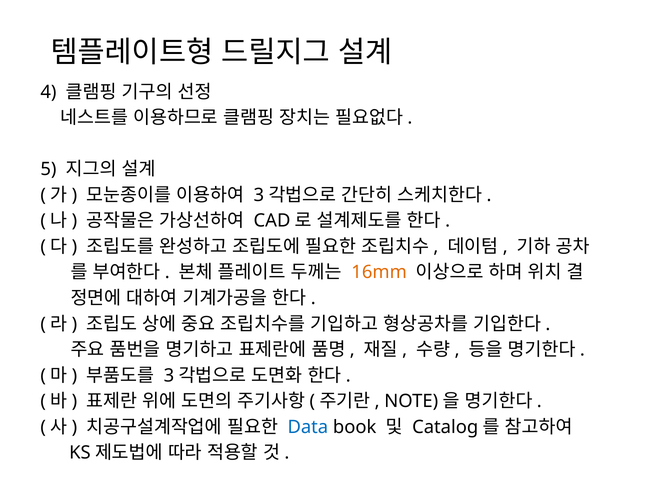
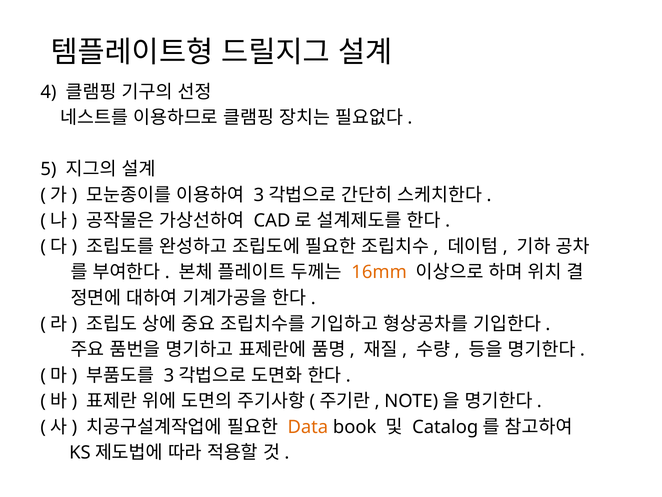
Data colour: blue -> orange
